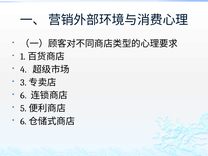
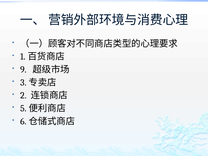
4: 4 -> 9
6: 6 -> 2
